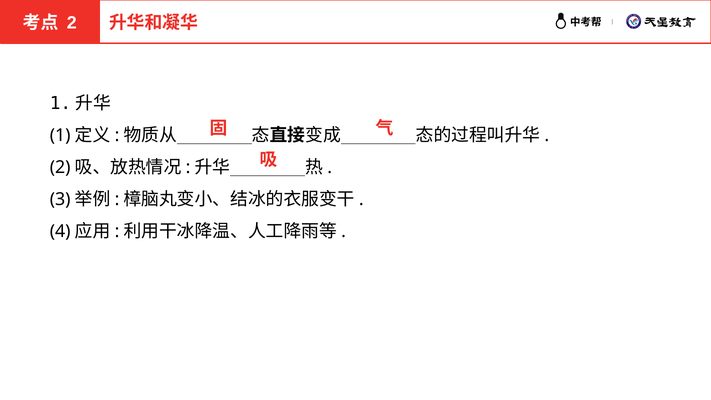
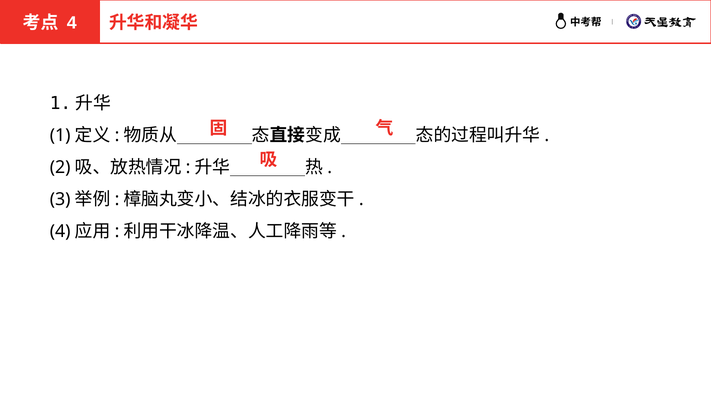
2 at (72, 23): 2 -> 4
